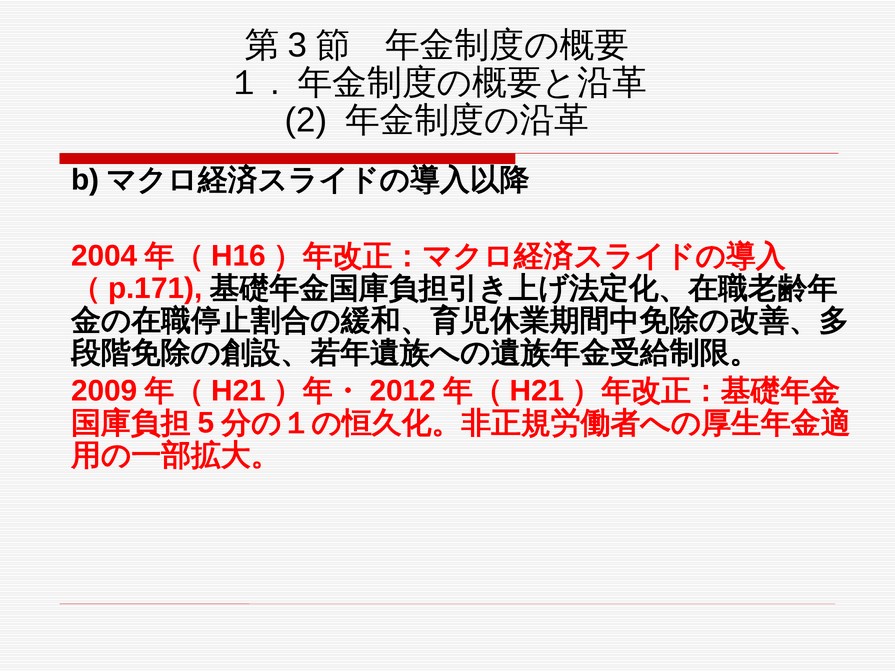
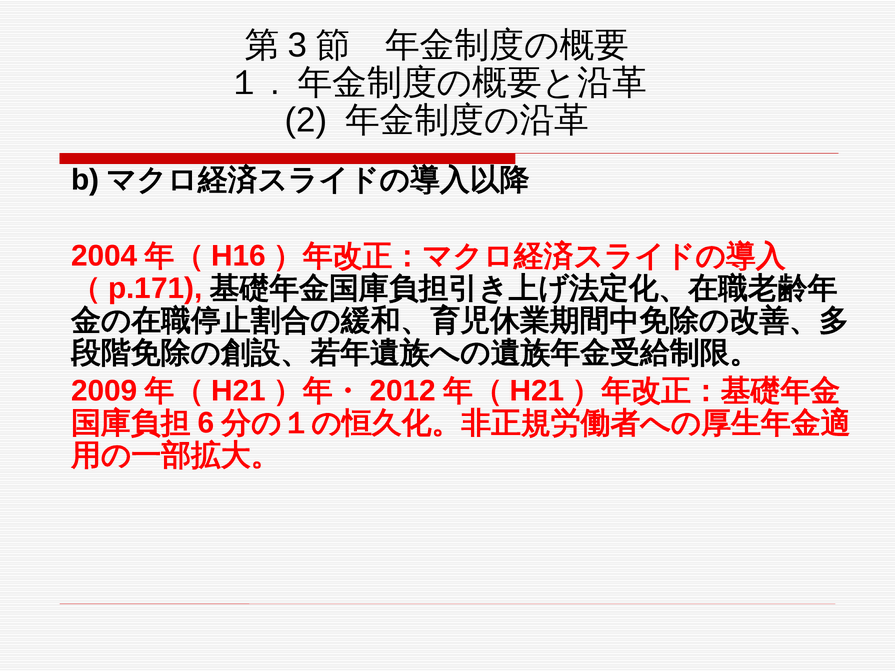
5: 5 -> 6
